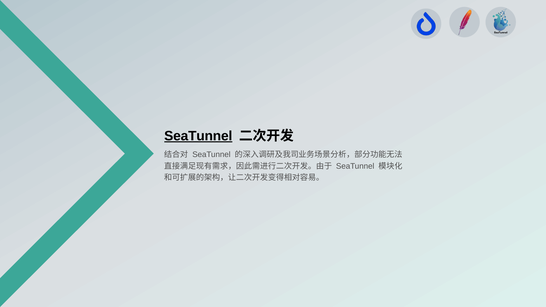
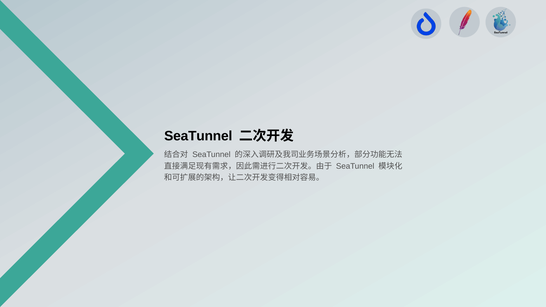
SeaTunnel at (198, 136) underline: present -> none
